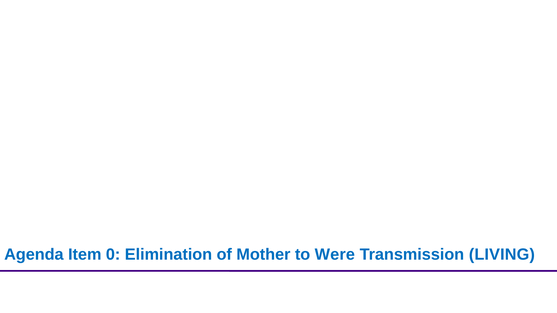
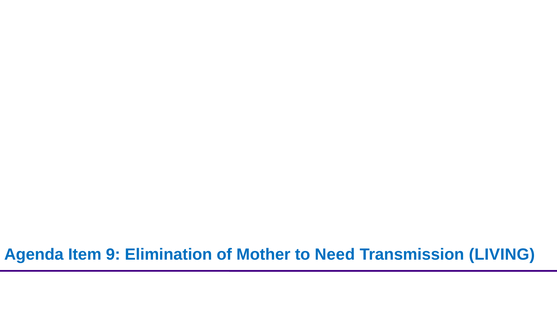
0: 0 -> 9
Were: Were -> Need
